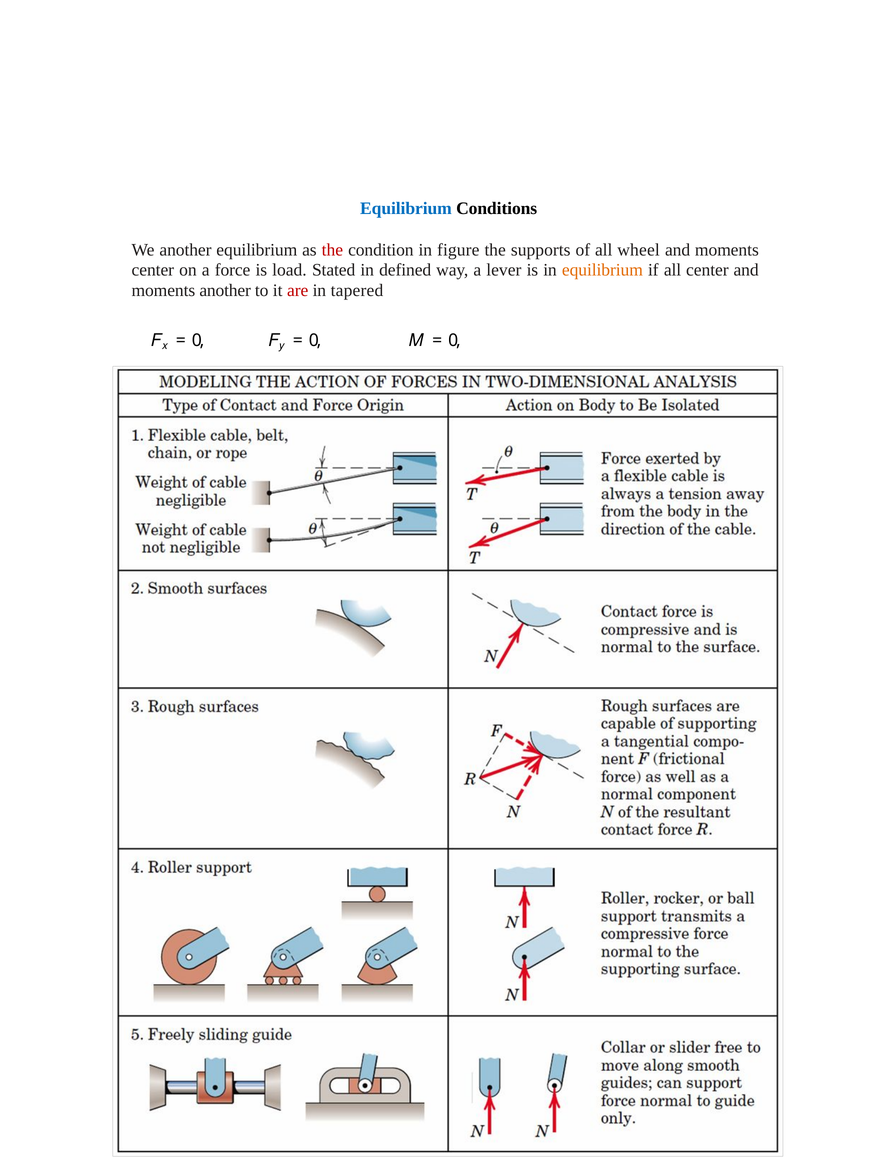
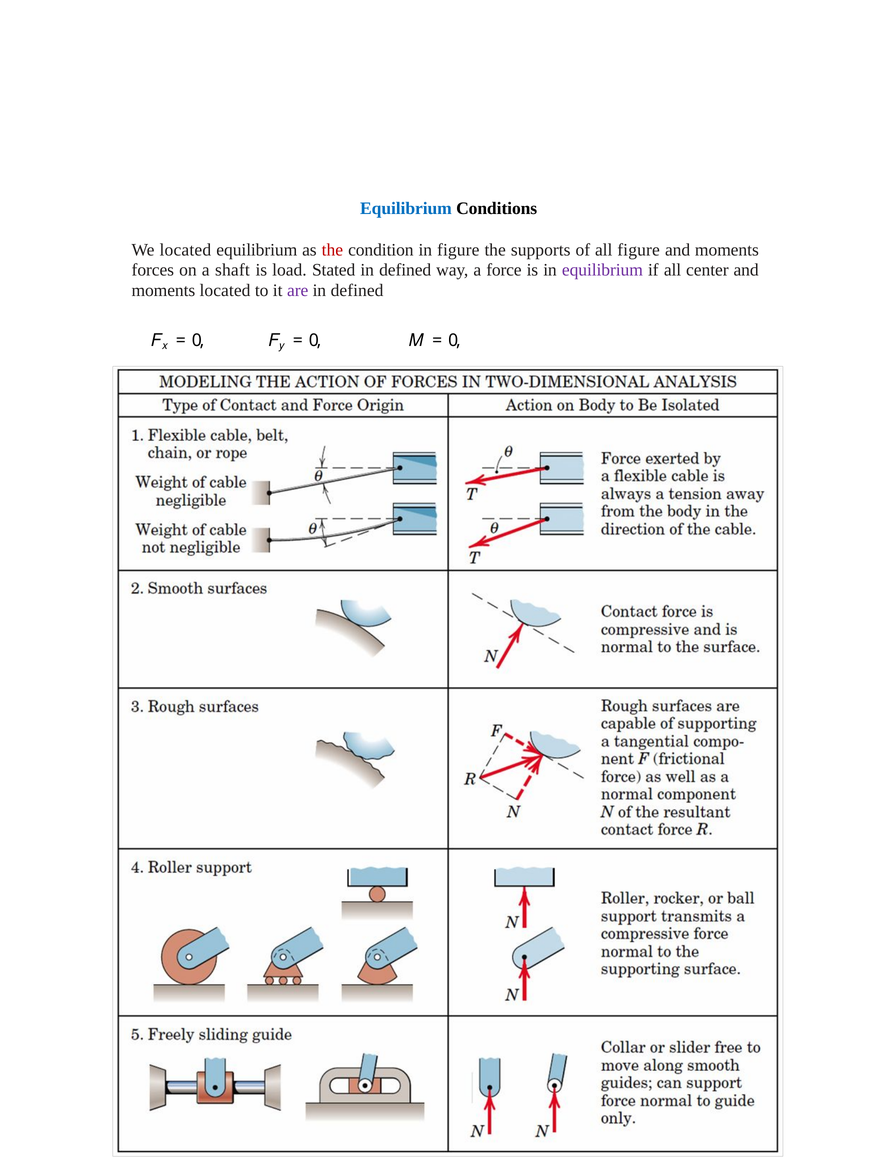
We another: another -> located
all wheel: wheel -> figure
center at (153, 270): center -> forces
force: force -> shaft
lever: lever -> force
equilibrium at (602, 270) colour: orange -> purple
moments another: another -> located
are colour: red -> purple
tapered at (357, 290): tapered -> defined
